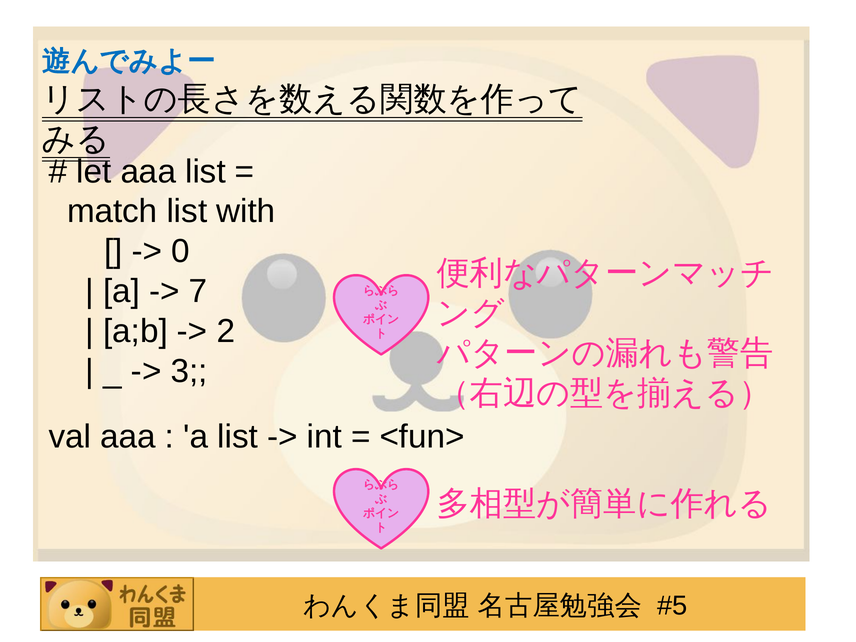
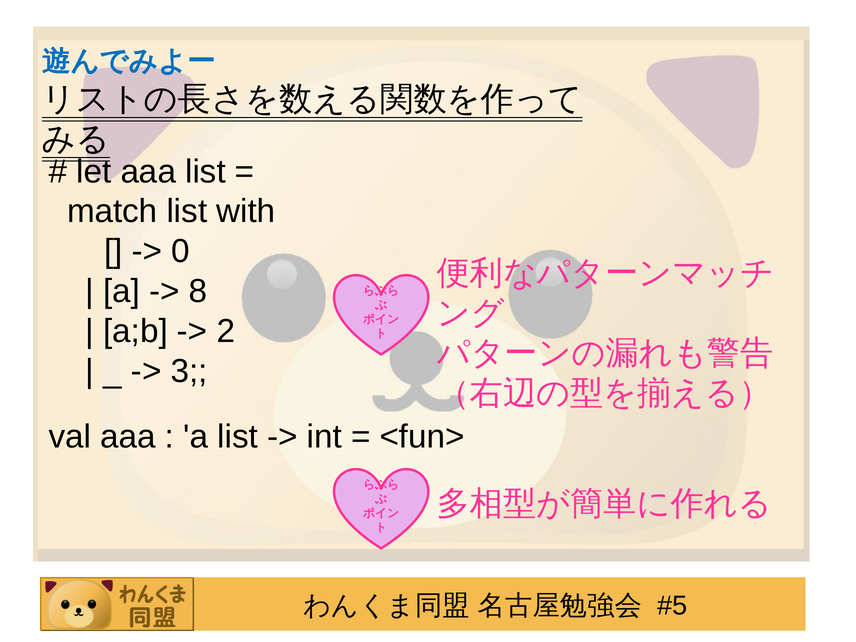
7: 7 -> 8
